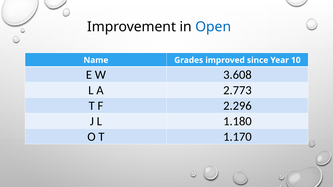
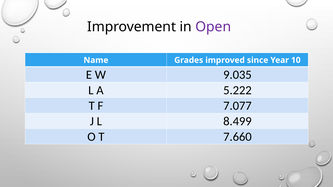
Open colour: blue -> purple
3.608: 3.608 -> 9.035
2.773: 2.773 -> 5.222
2.296: 2.296 -> 7.077
1.180: 1.180 -> 8.499
1.170: 1.170 -> 7.660
